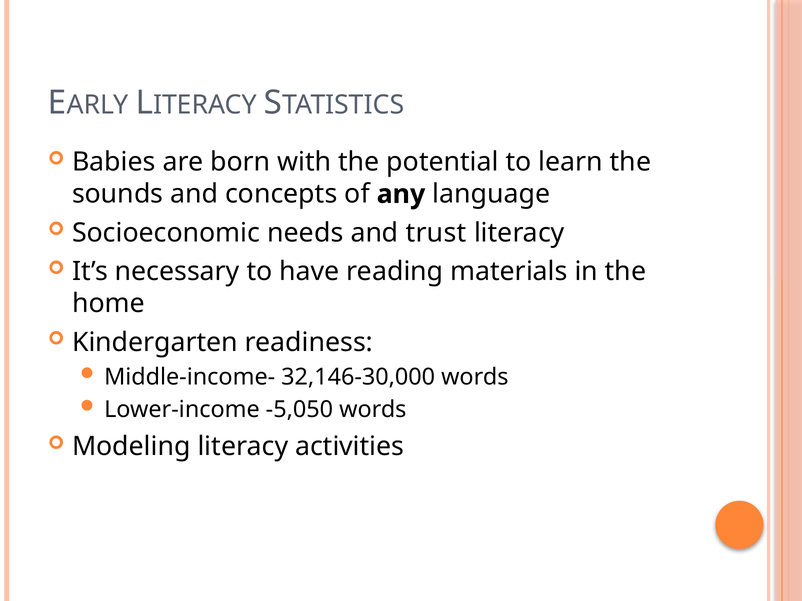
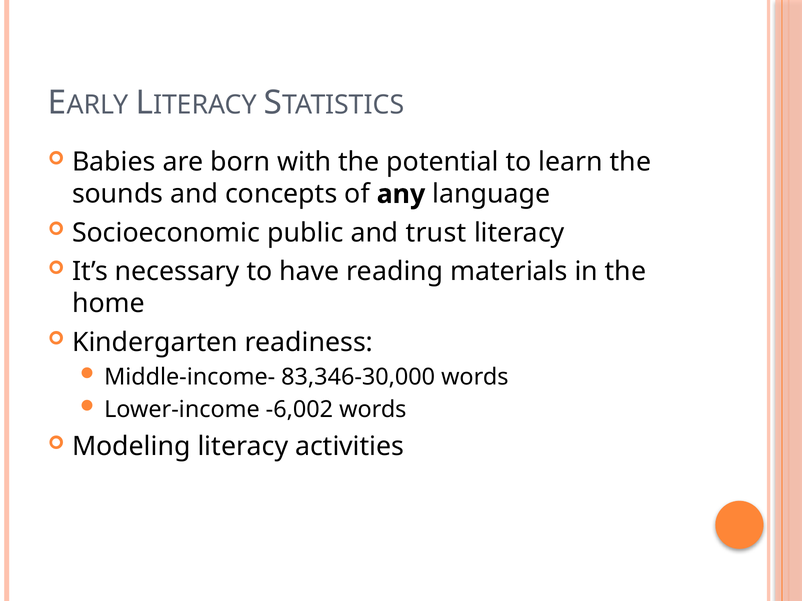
needs: needs -> public
32,146-30,000: 32,146-30,000 -> 83,346-30,000
-5,050: -5,050 -> -6,002
